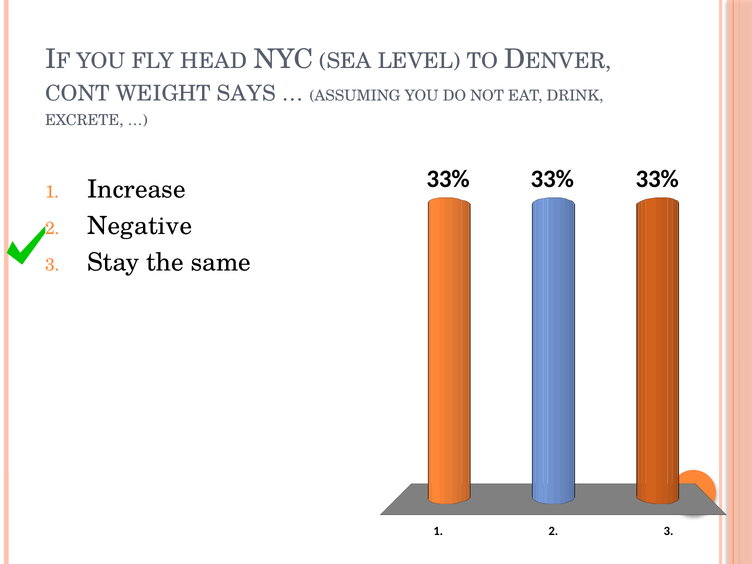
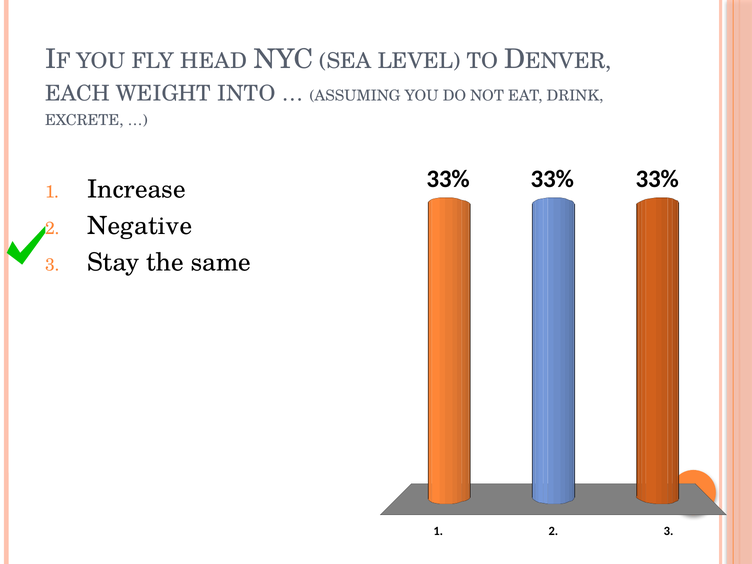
CONT: CONT -> EACH
SAYS: SAYS -> INTO
